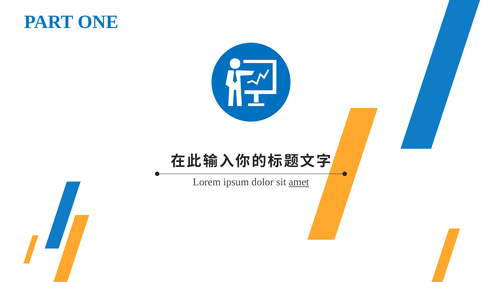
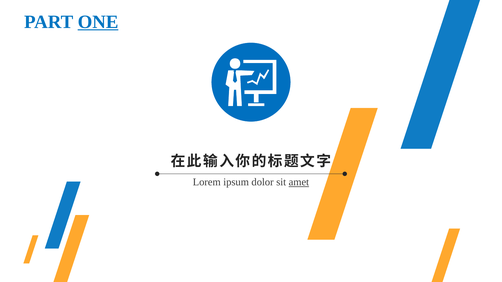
ONE underline: none -> present
